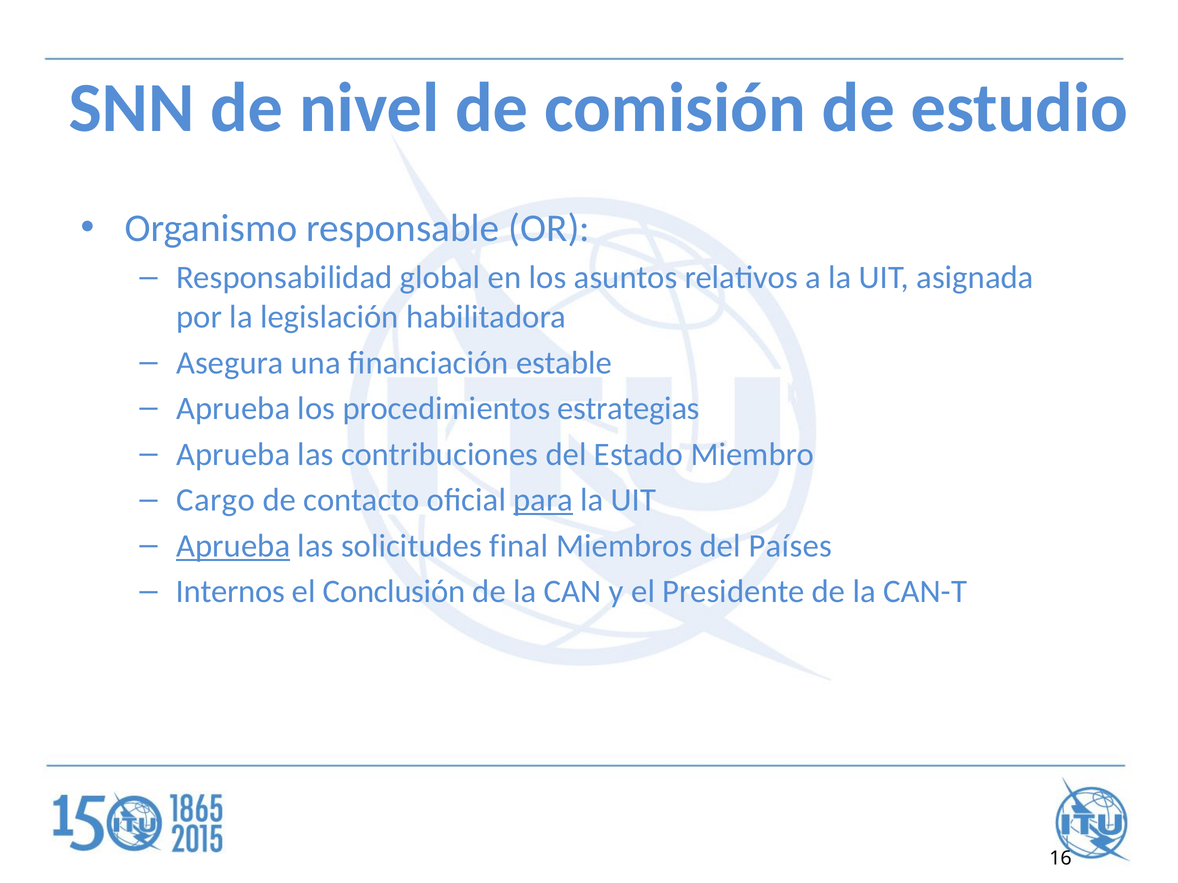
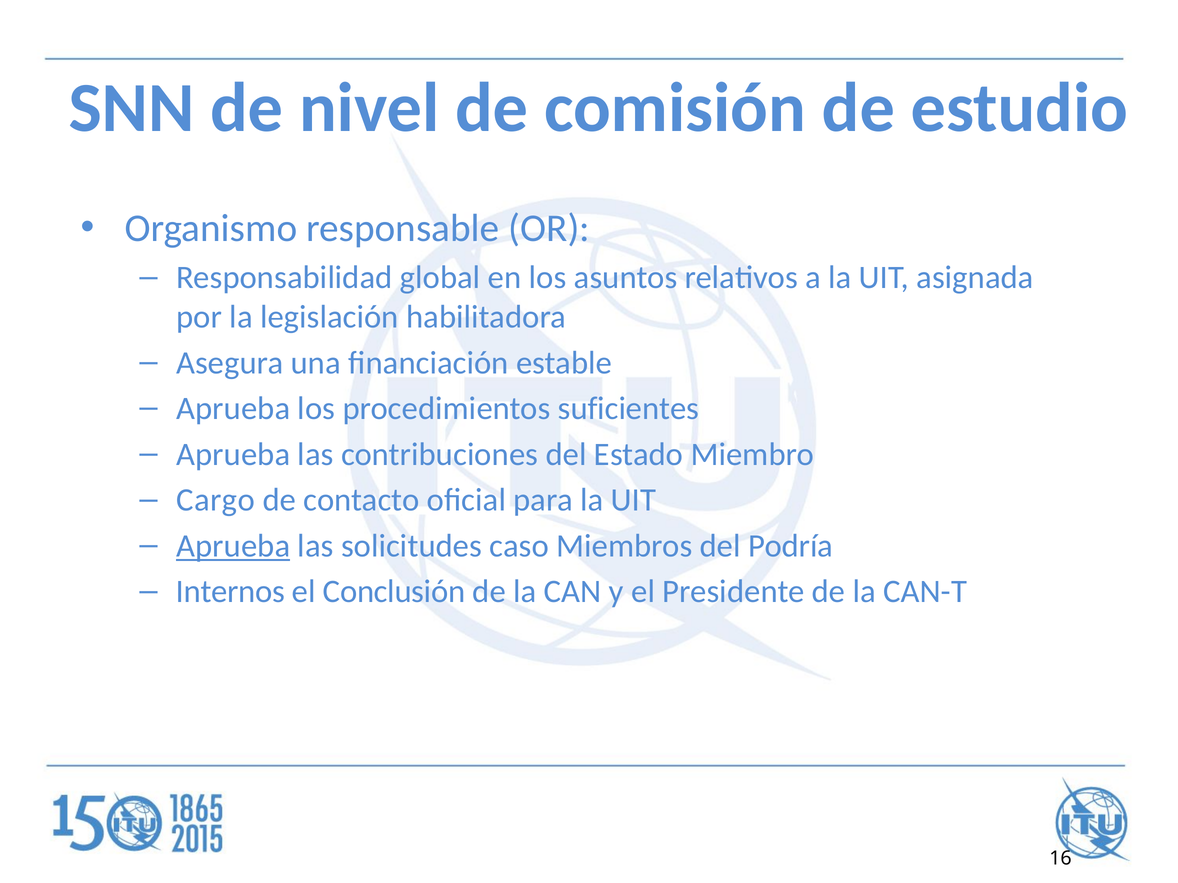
estrategias: estrategias -> suficientes
para underline: present -> none
final: final -> caso
Países: Países -> Podría
